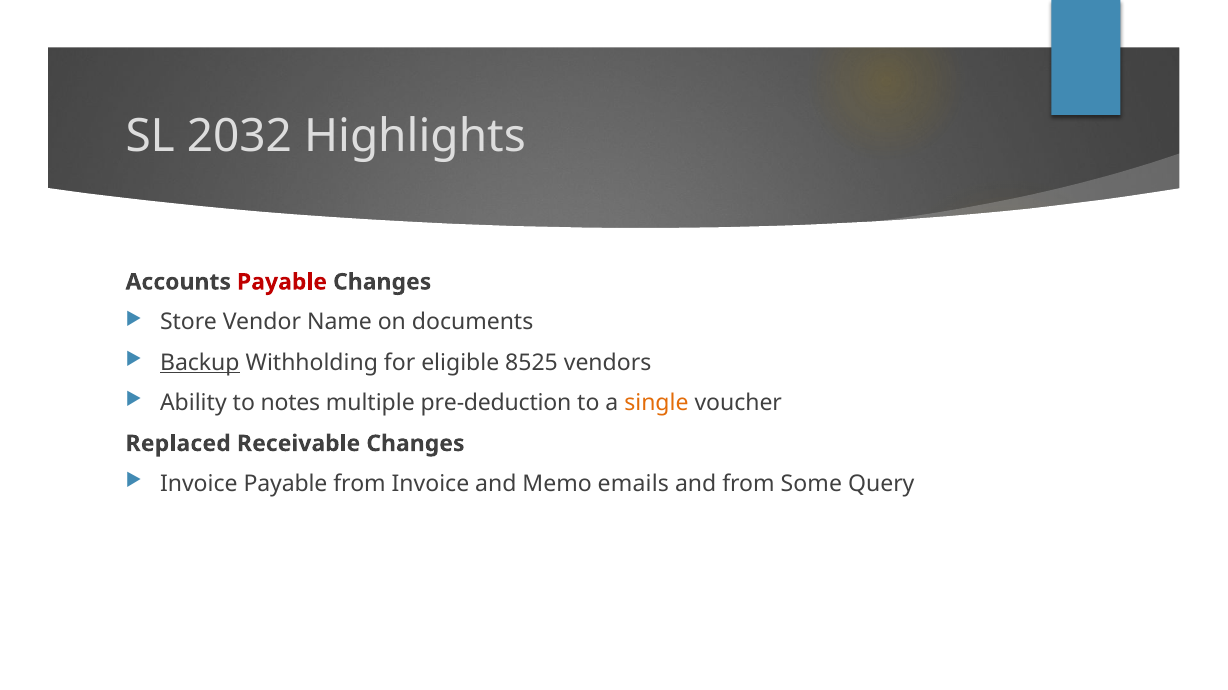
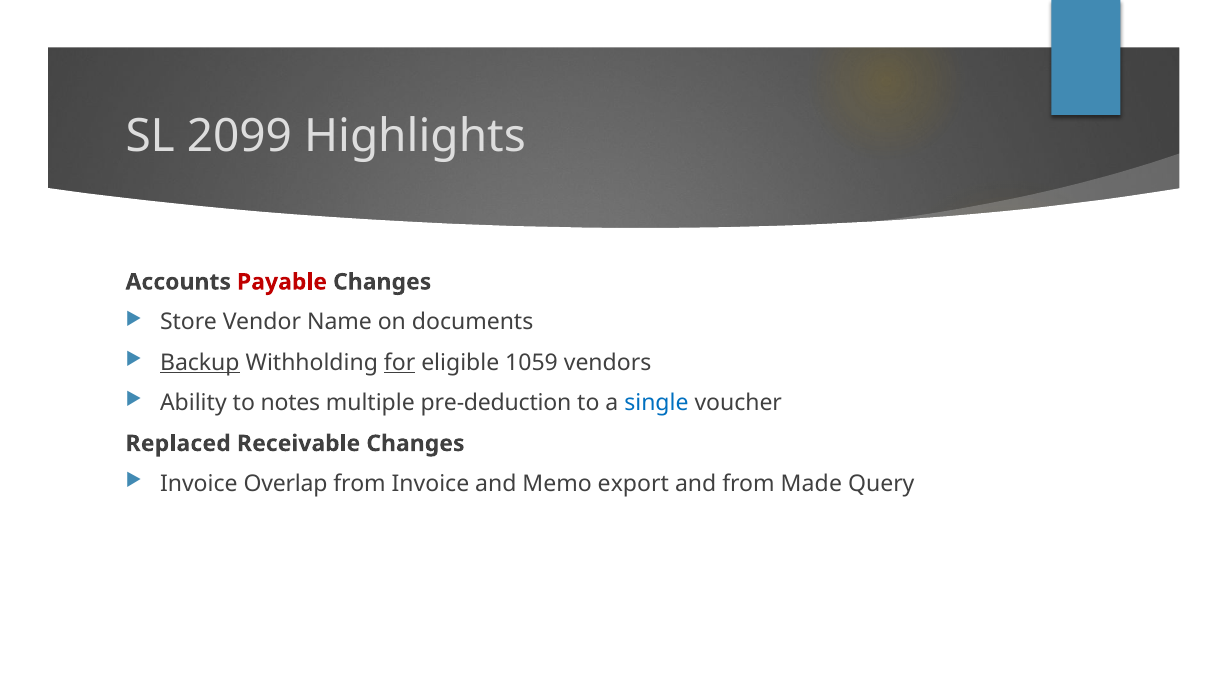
2032: 2032 -> 2099
for underline: none -> present
8525: 8525 -> 1059
single colour: orange -> blue
Invoice Payable: Payable -> Overlap
emails: emails -> export
Some: Some -> Made
